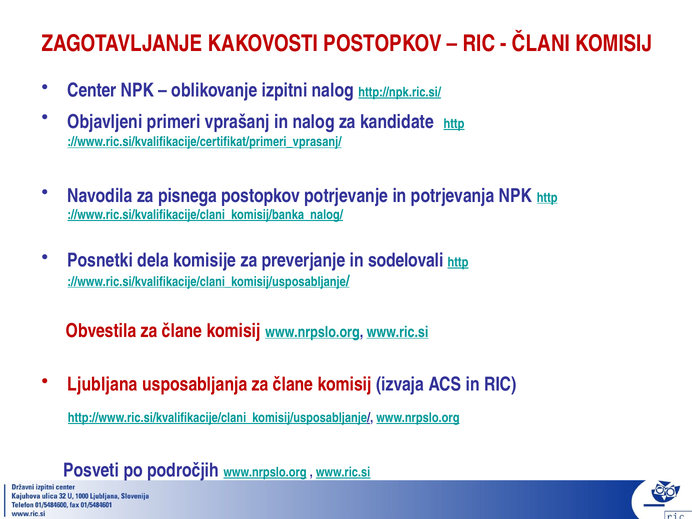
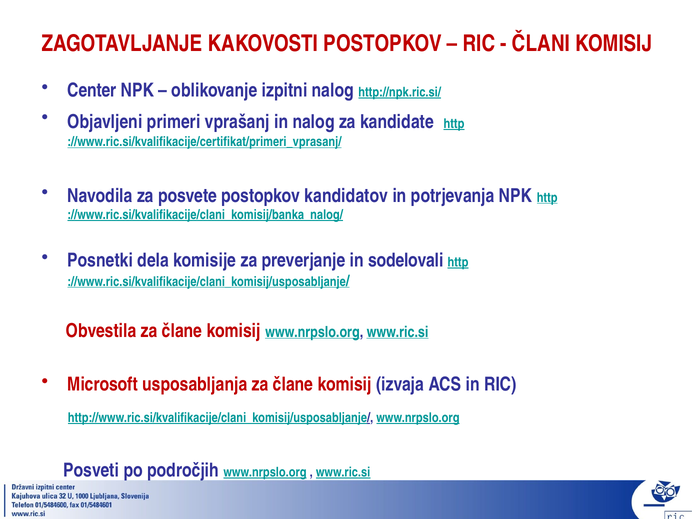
pisnega: pisnega -> posvete
potrjevanje: potrjevanje -> kandidatov
Ljubljana: Ljubljana -> Microsoft
